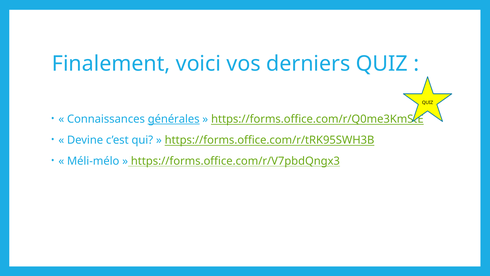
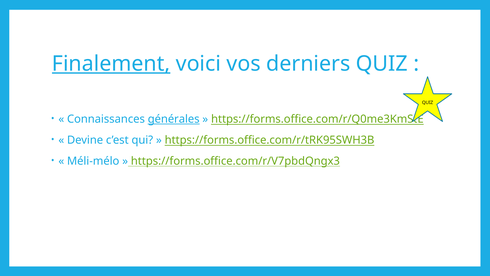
Finalement underline: none -> present
